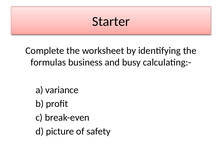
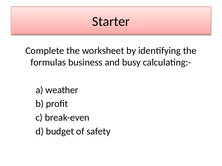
variance: variance -> weather
picture: picture -> budget
